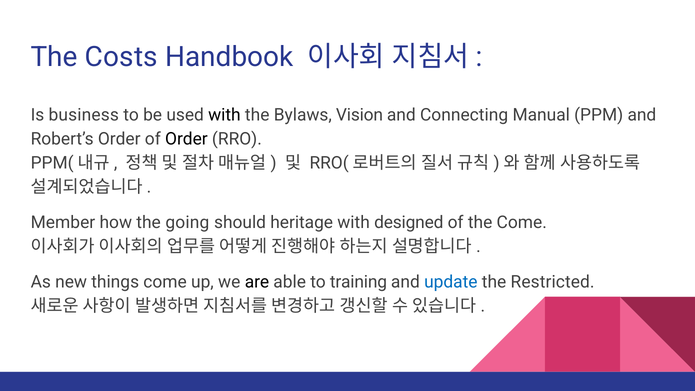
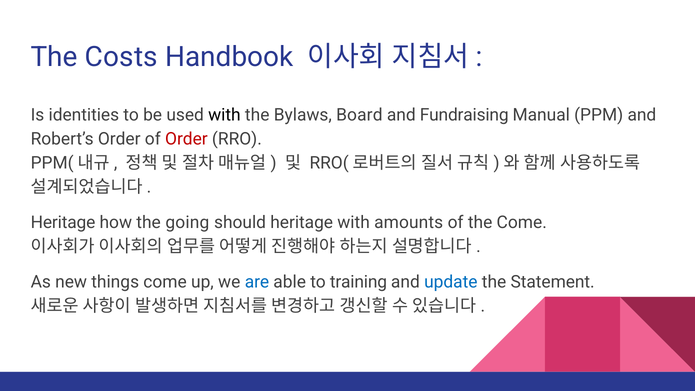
business: business -> identities
Vision: Vision -> Board
Connecting: Connecting -> Fundraising
Order at (186, 139) colour: black -> red
Member at (63, 223): Member -> Heritage
designed: designed -> amounts
are colour: black -> blue
Restricted: Restricted -> Statement
